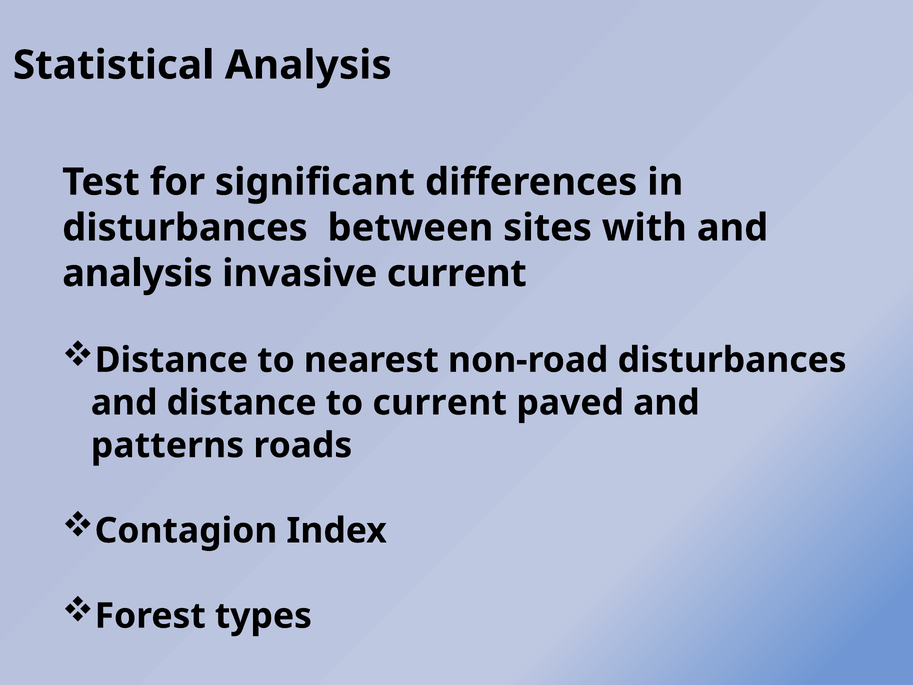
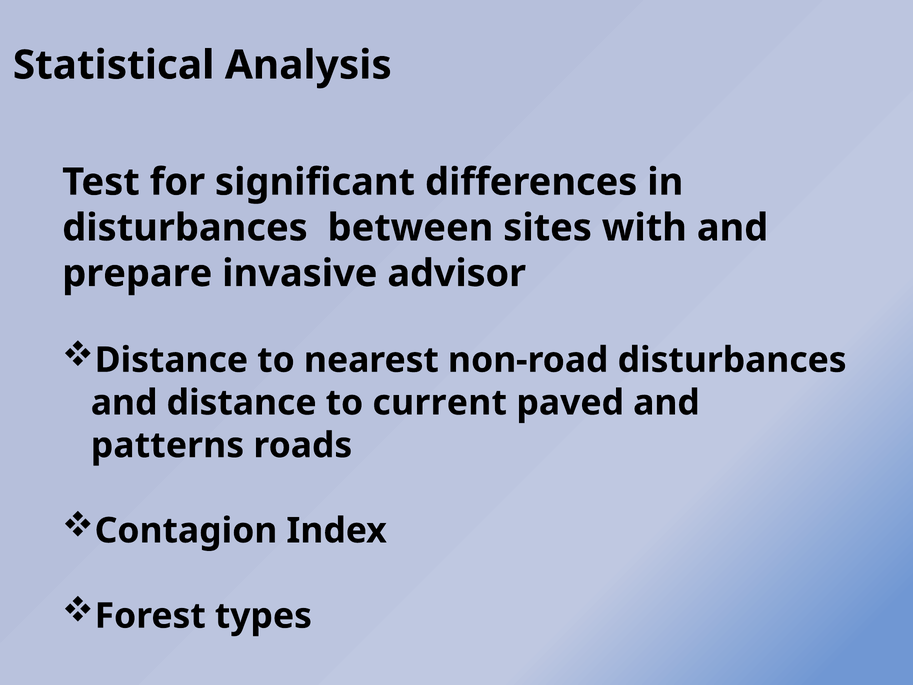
analysis at (137, 273): analysis -> prepare
invasive current: current -> advisor
